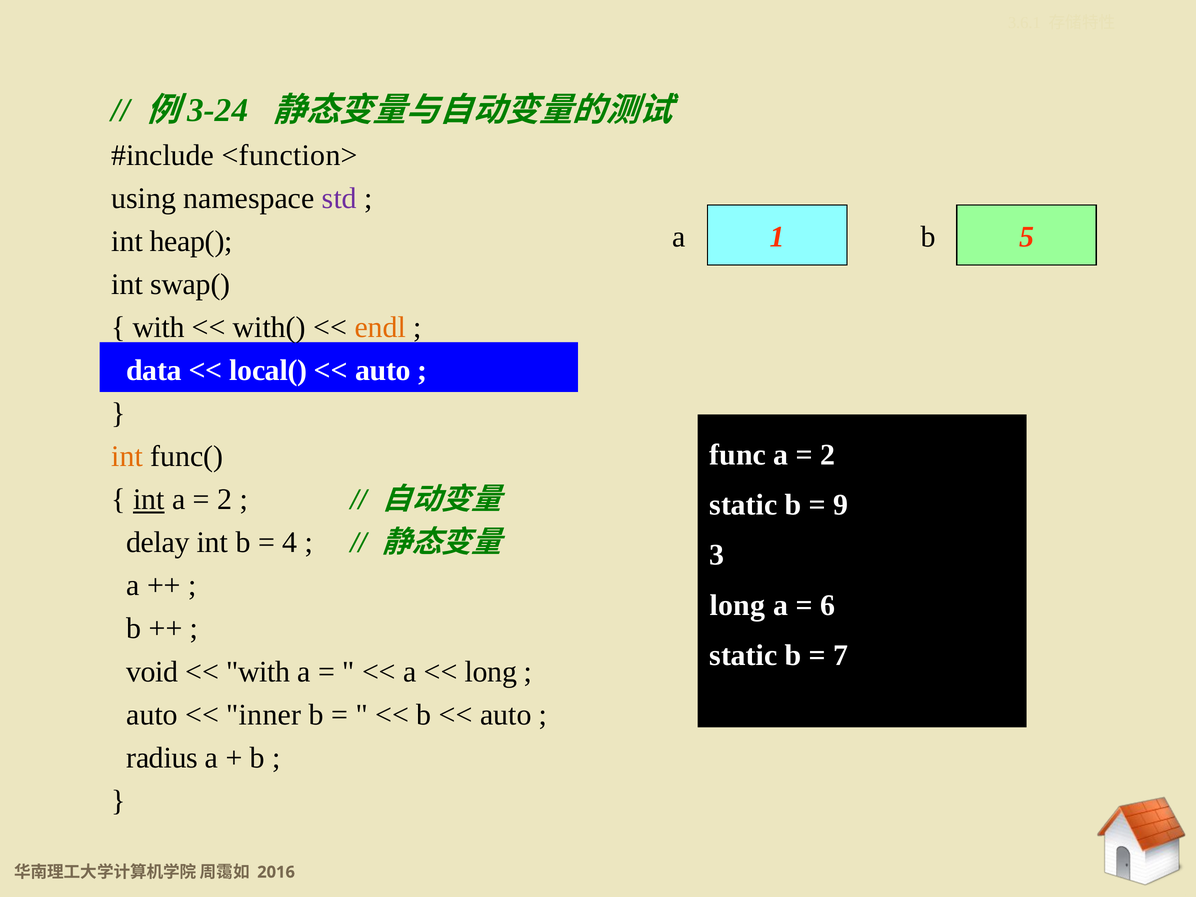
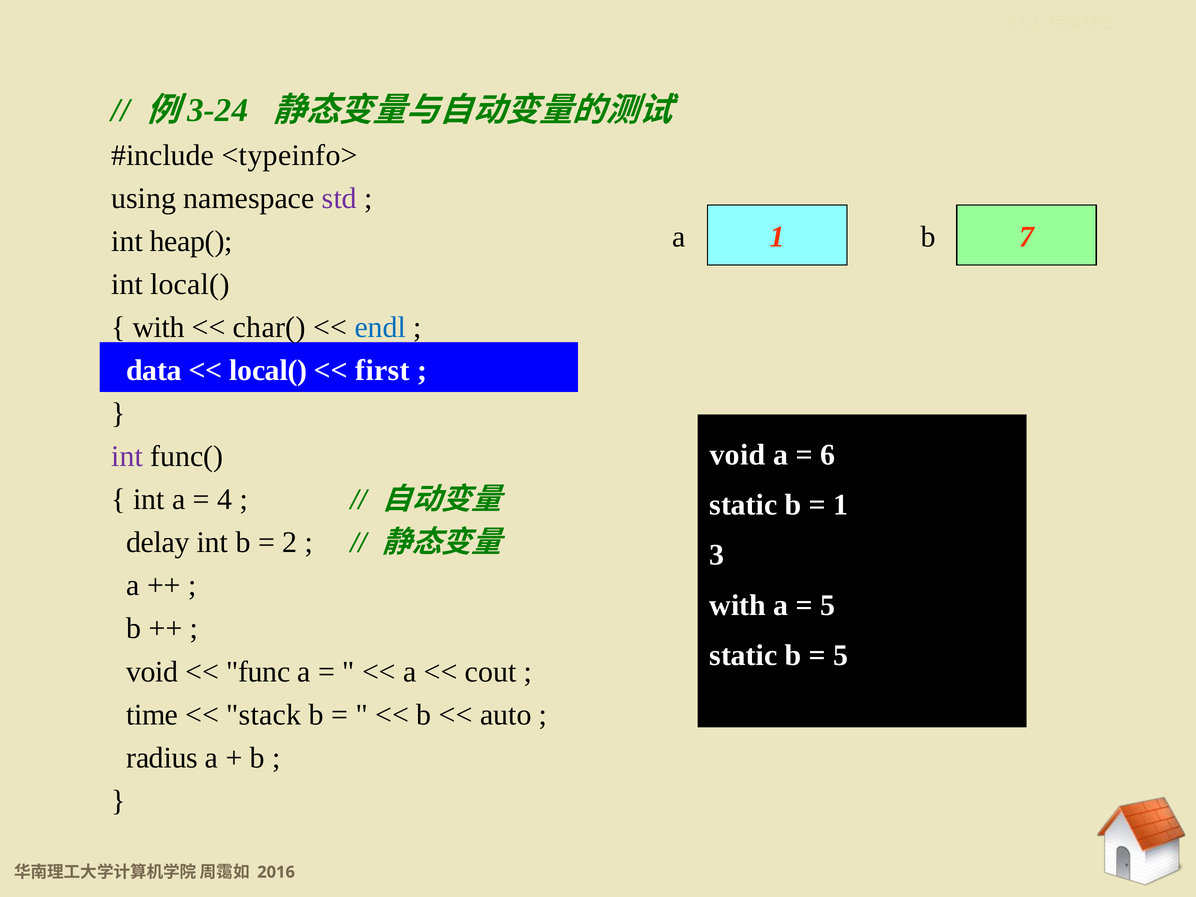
<function>: <function> -> <typeinfo>
5: 5 -> 7
int swap(: swap( -> local(
with(: with( -> char(
endl colour: orange -> blue
auto at (383, 370): auto -> first
func at (738, 455): func -> void
2 at (828, 455): 2 -> 6
int at (127, 456) colour: orange -> purple
int at (149, 500) underline: present -> none
2 at (225, 500): 2 -> 4
9 at (841, 505): 9 -> 1
4 at (290, 543): 4 -> 2
long at (738, 605): long -> with
6 at (828, 605): 6 -> 5
7 at (841, 655): 7 -> 5
with at (258, 672): with -> func
long at (491, 672): long -> cout
auto at (152, 715): auto -> time
inner: inner -> stack
